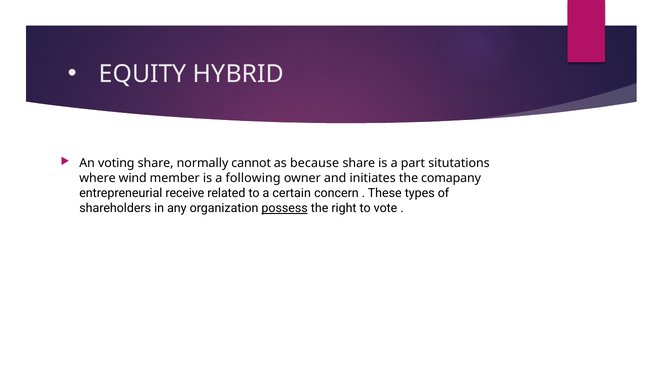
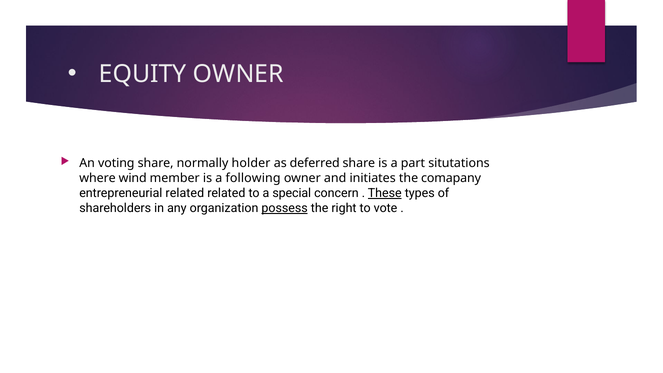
EQUITY HYBRID: HYBRID -> OWNER
cannot: cannot -> holder
because: because -> deferred
entrepreneurial receive: receive -> related
certain: certain -> special
These underline: none -> present
